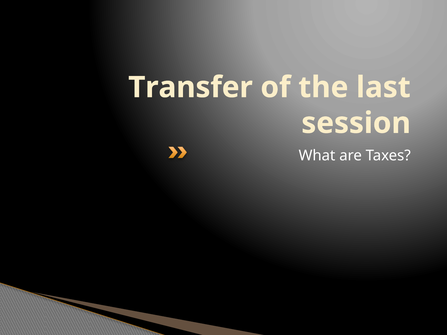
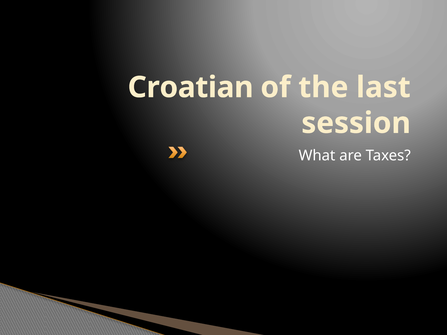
Transfer: Transfer -> Croatian
